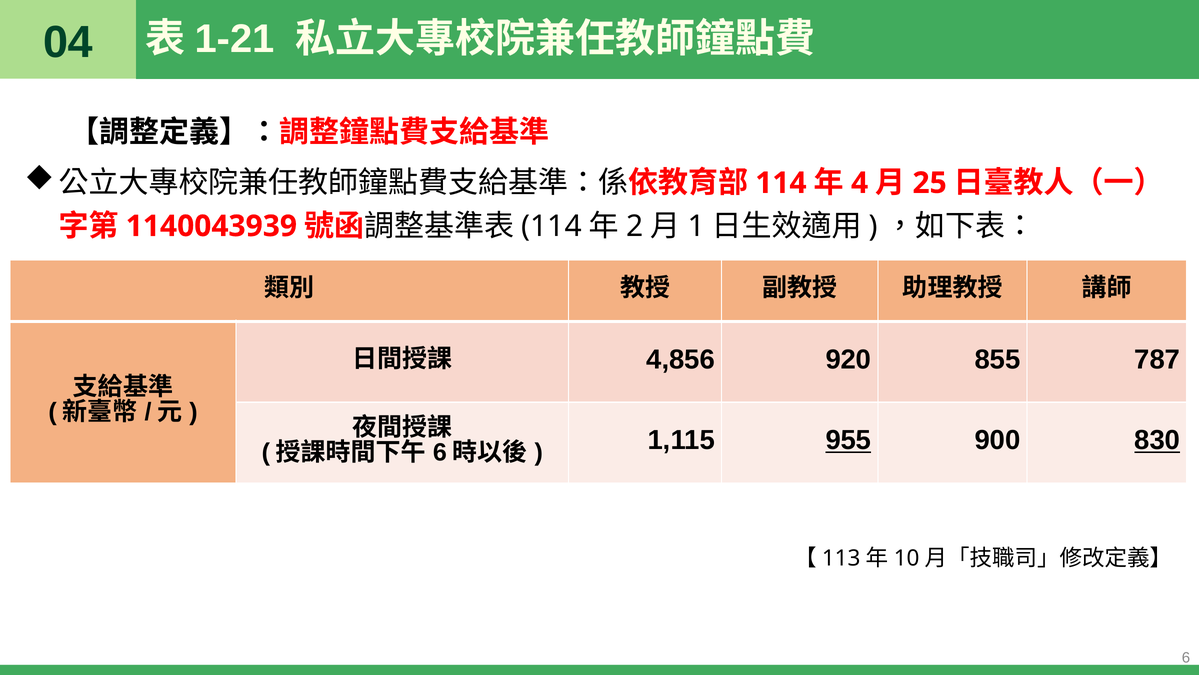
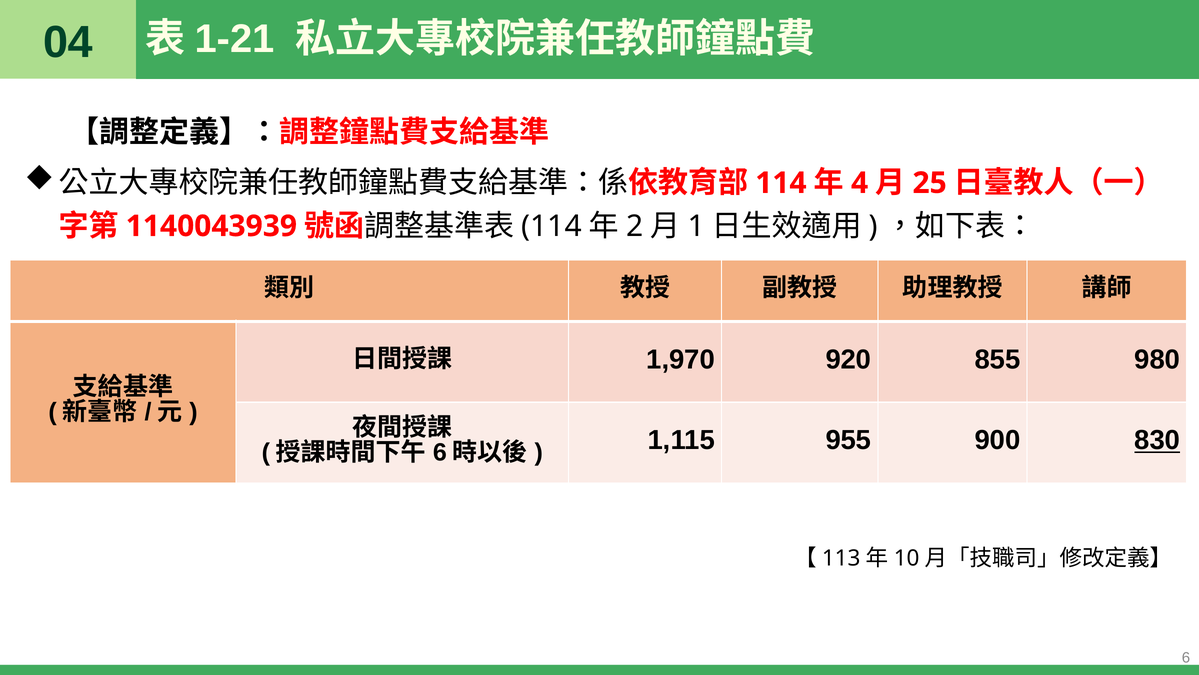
4,856: 4,856 -> 1,970
787: 787 -> 980
955 underline: present -> none
